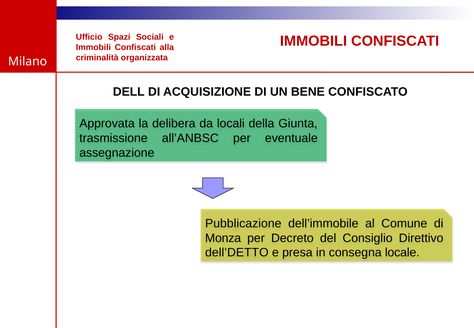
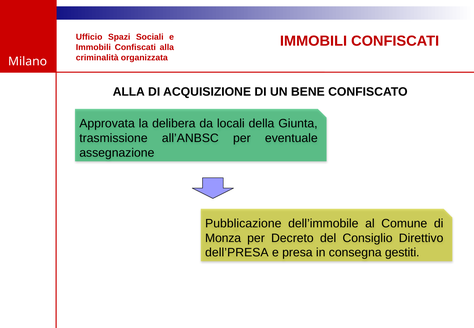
DELL at (129, 92): DELL -> ALLA
dell’DETTO: dell’DETTO -> dell’PRESA
locale: locale -> gestiti
